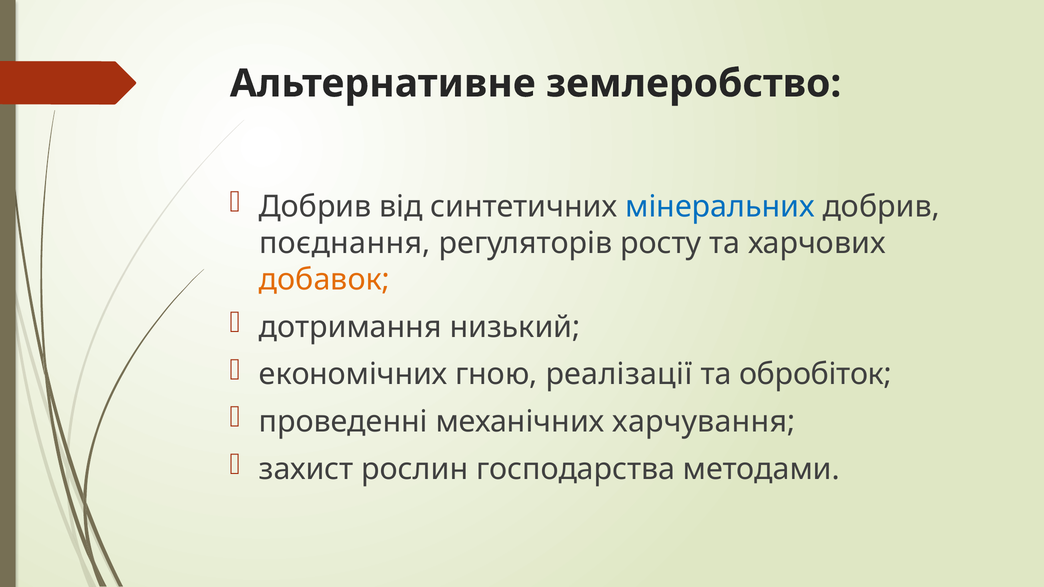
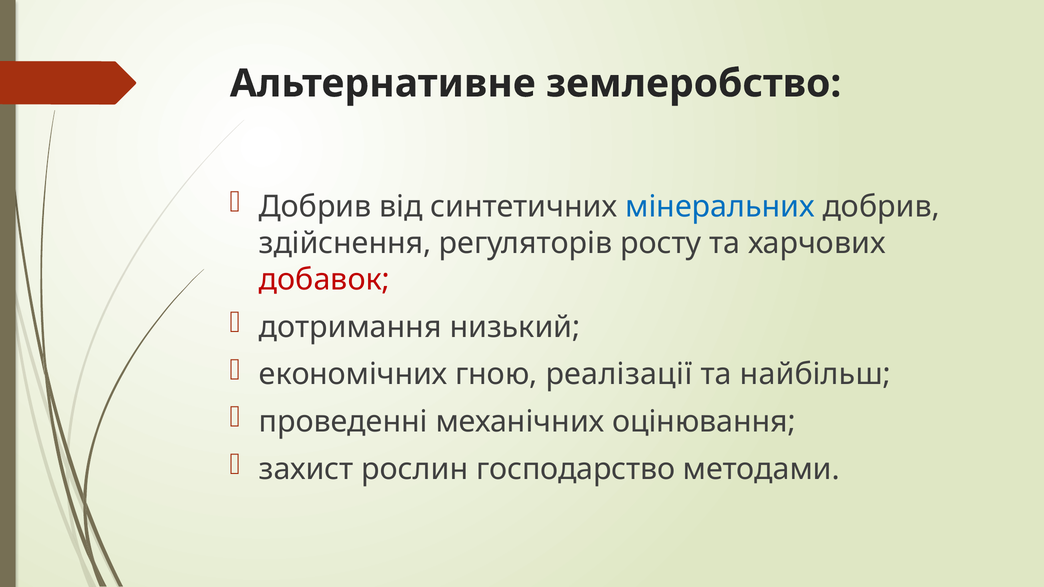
поєднання: поєднання -> здійснення
добавок colour: orange -> red
обробіток: обробіток -> найбільш
харчування: харчування -> оцінювання
господарства: господарства -> господарство
